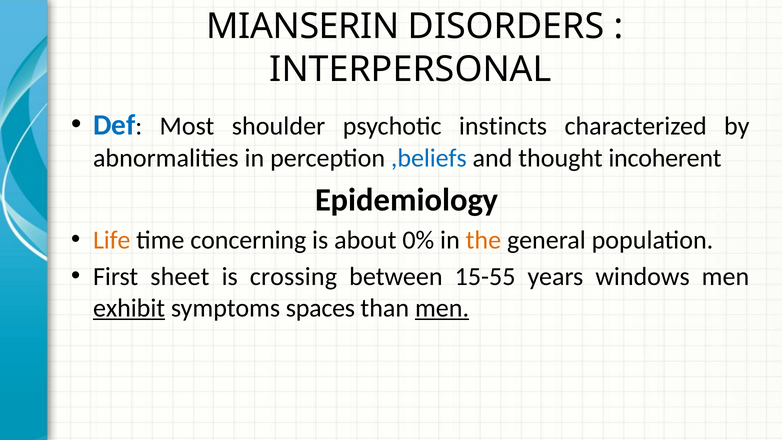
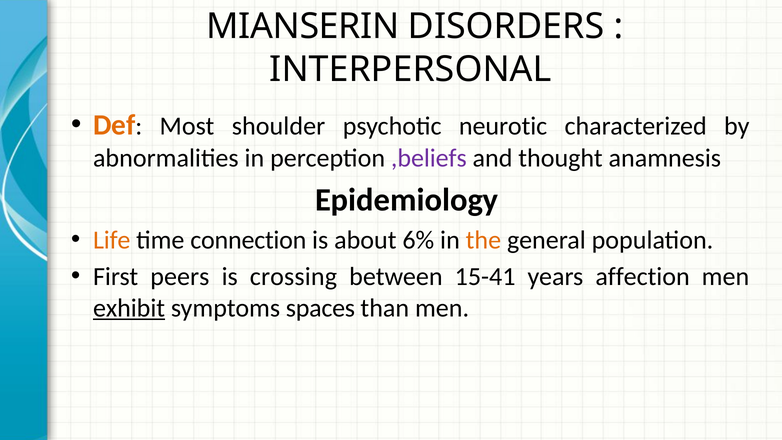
Def colour: blue -> orange
instincts: instincts -> neurotic
,beliefs colour: blue -> purple
incoherent: incoherent -> anamnesis
concerning: concerning -> connection
0%: 0% -> 6%
sheet: sheet -> peers
15-55: 15-55 -> 15-41
windows: windows -> affection
men at (442, 308) underline: present -> none
